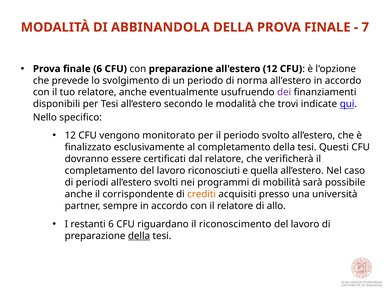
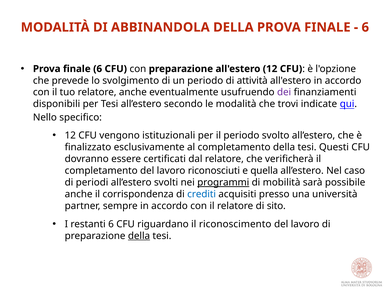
7 at (365, 27): 7 -> 6
norma: norma -> attività
monitorato: monitorato -> istituzionali
programmi underline: none -> present
corrispondente: corrispondente -> corrispondenza
crediti colour: orange -> blue
allo: allo -> sito
